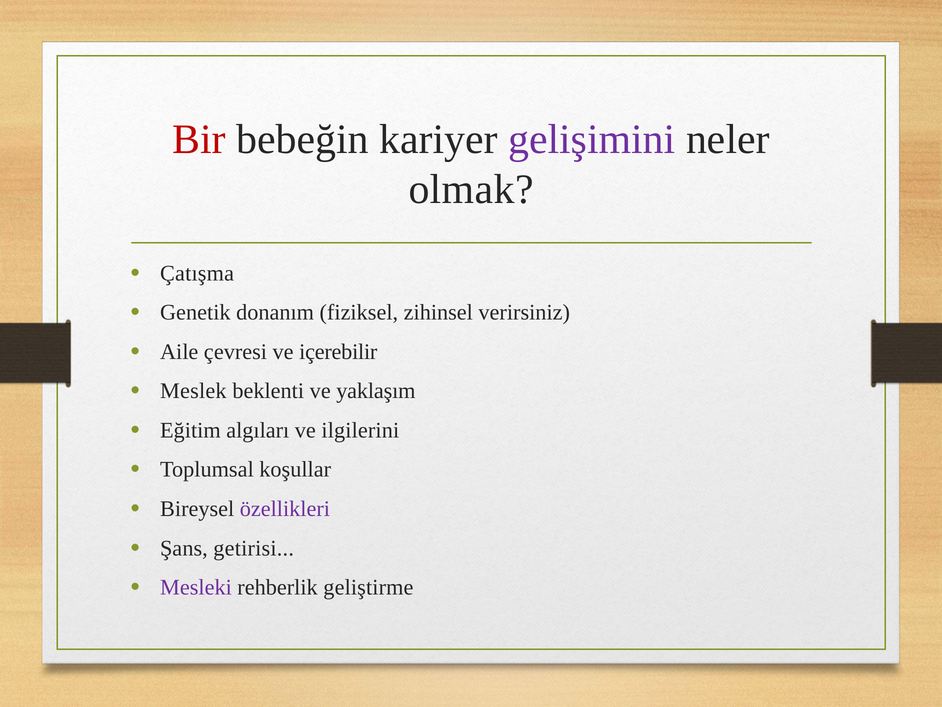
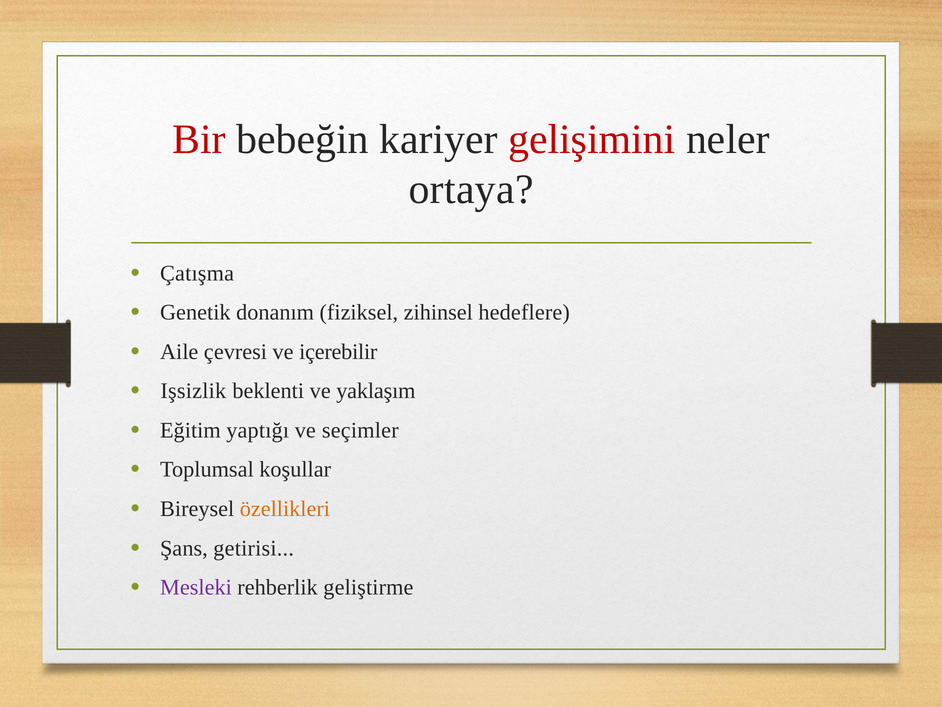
gelişimini colour: purple -> red
olmak: olmak -> ortaya
verirsiniz: verirsiniz -> hedeflere
Meslek: Meslek -> Işsizlik
algıları: algıları -> yaptığı
ilgilerini: ilgilerini -> seçimler
özellikleri colour: purple -> orange
